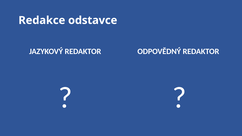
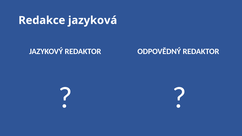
odstavce: odstavce -> jazyková
